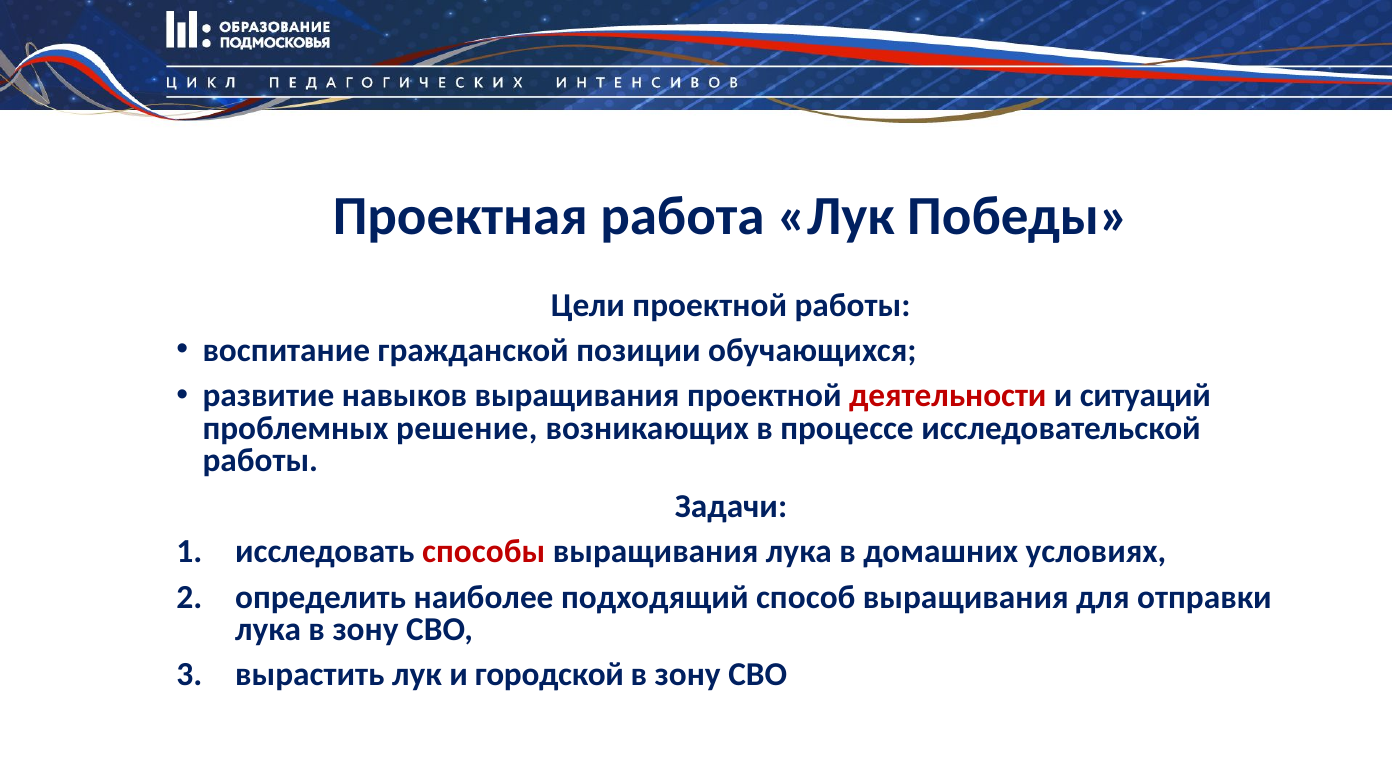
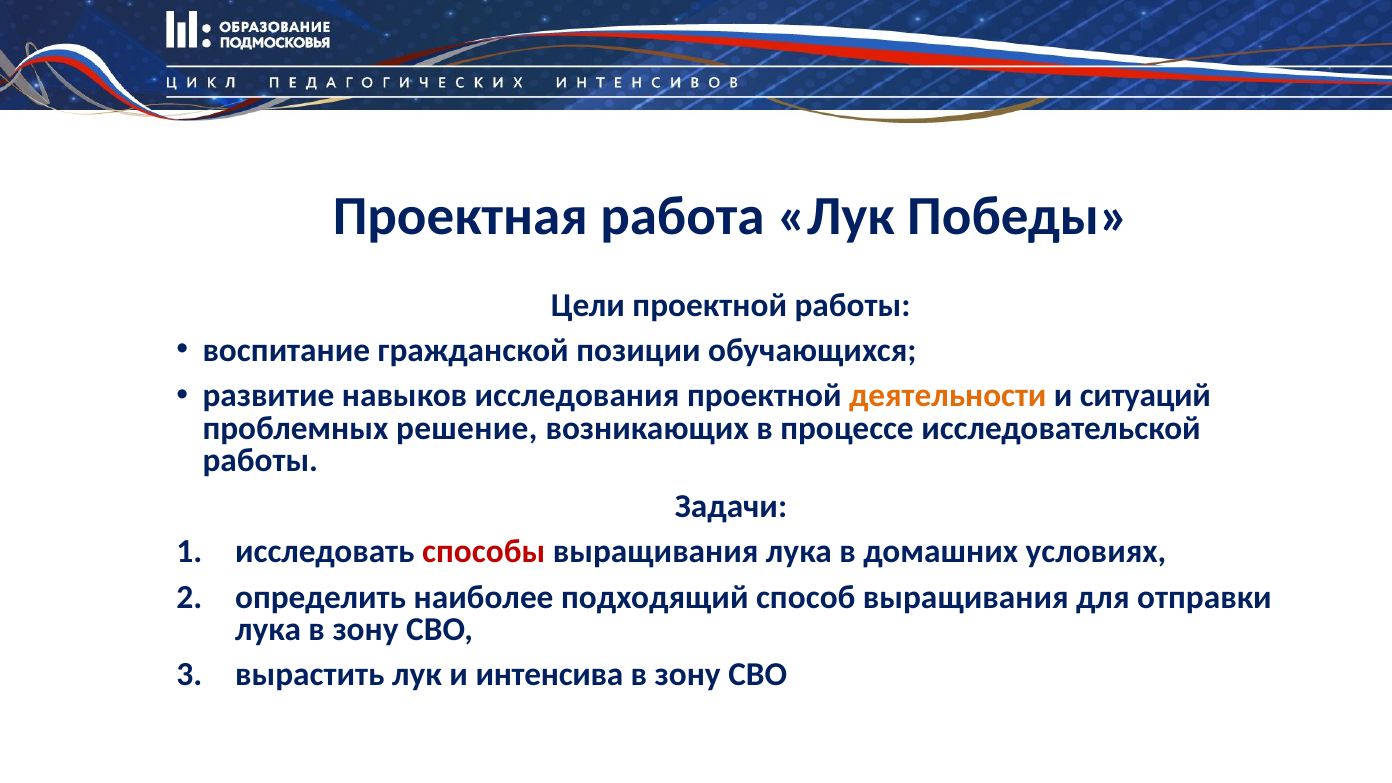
навыков выращивания: выращивания -> исследования
деятельности colour: red -> orange
городской: городской -> интенсива
